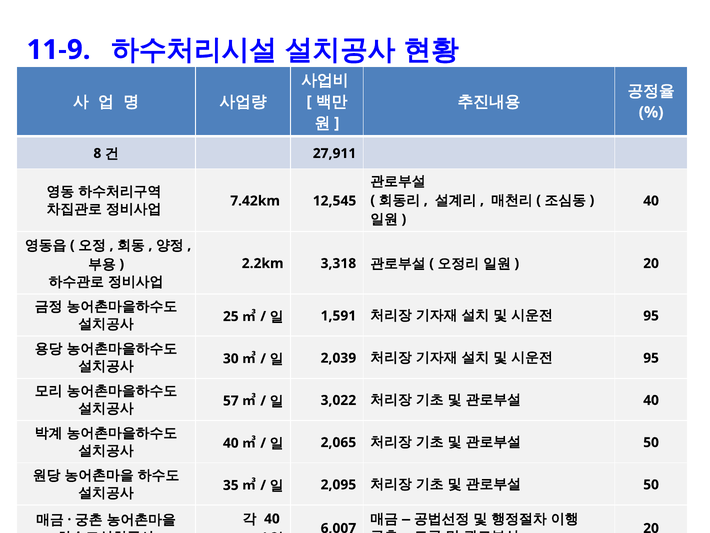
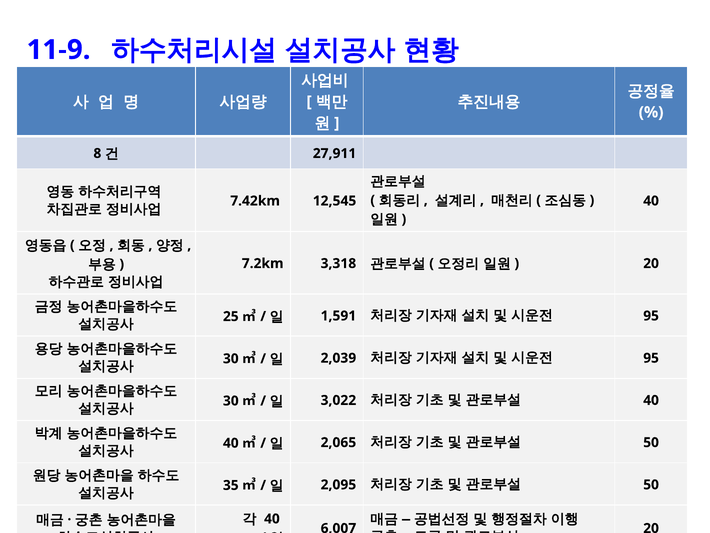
2.2km: 2.2km -> 7.2km
57 at (231, 401): 57 -> 30
